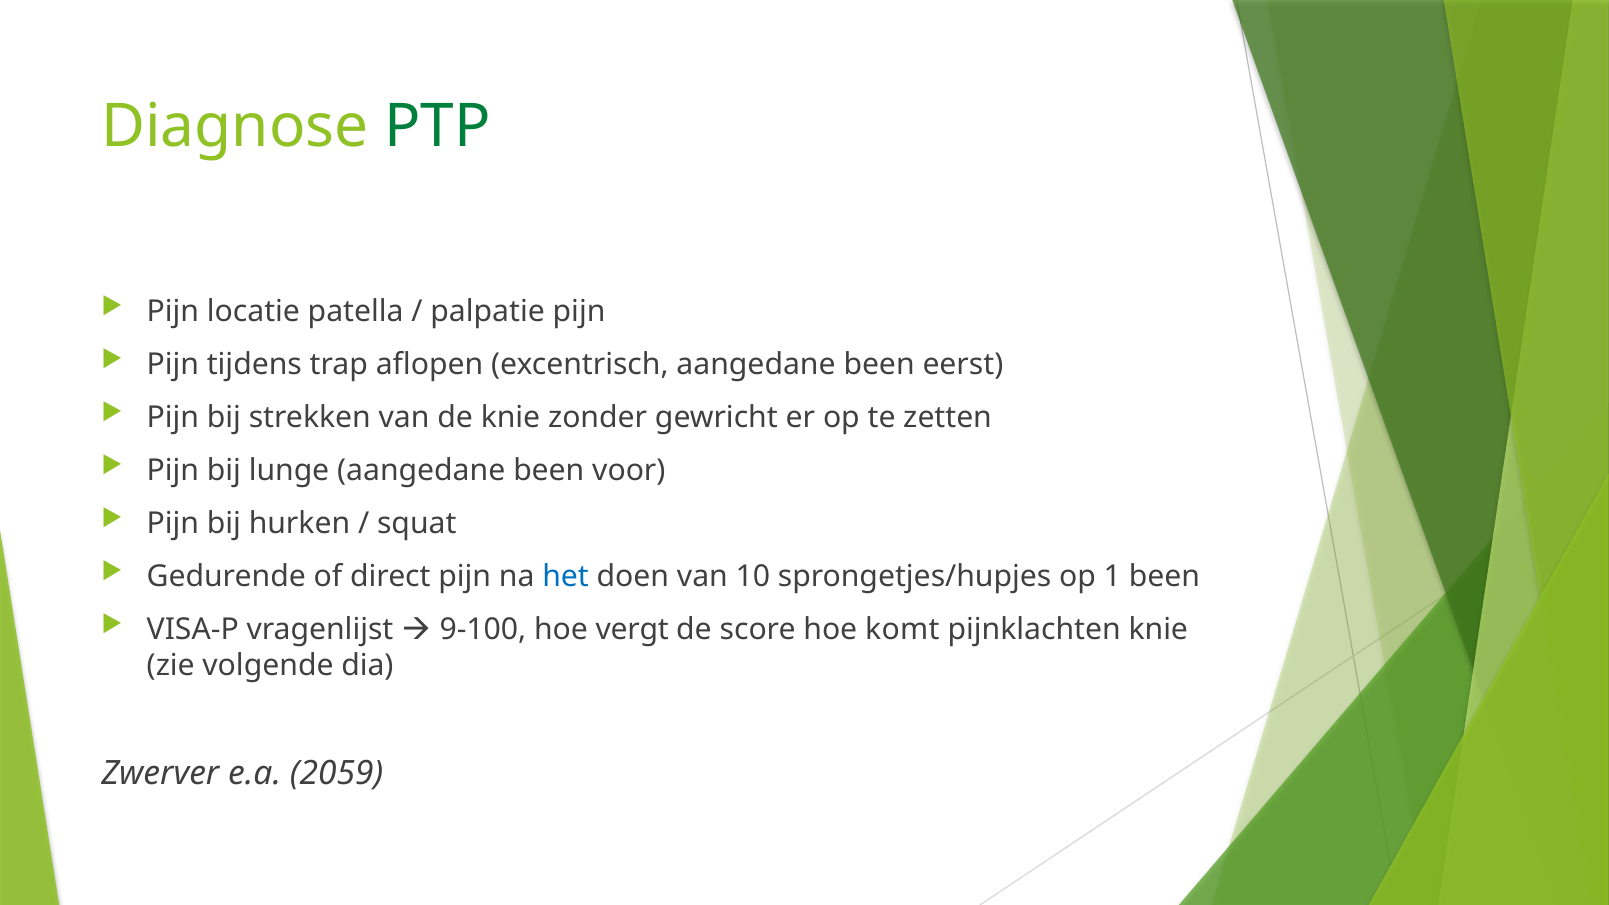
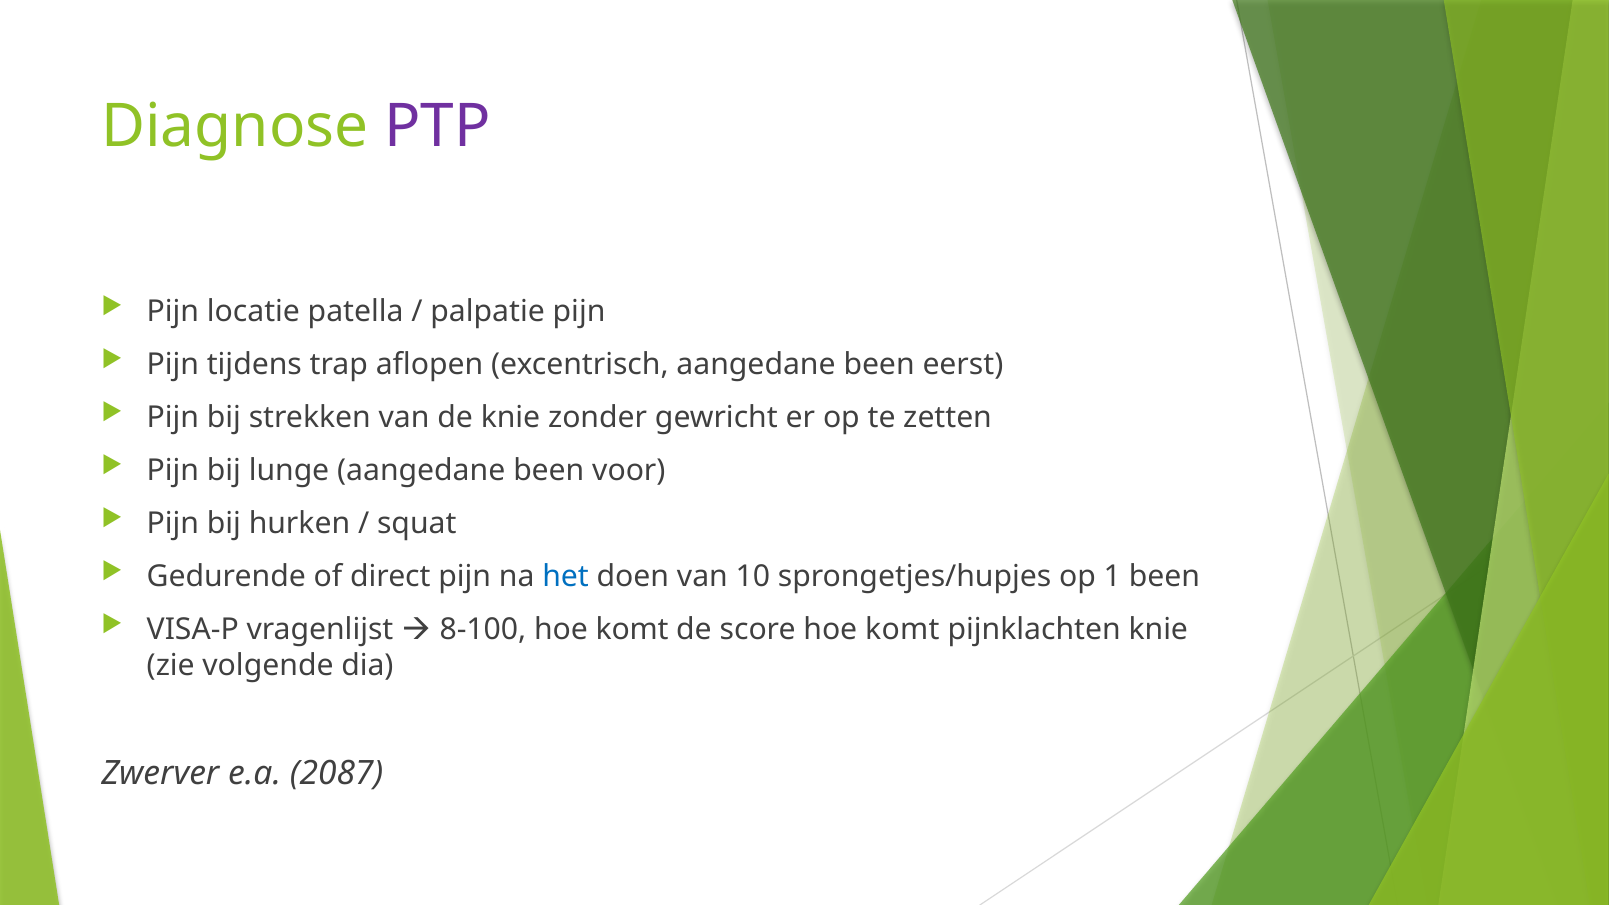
PTP colour: green -> purple
9-100: 9-100 -> 8-100
vergt at (632, 629): vergt -> komt
2059: 2059 -> 2087
